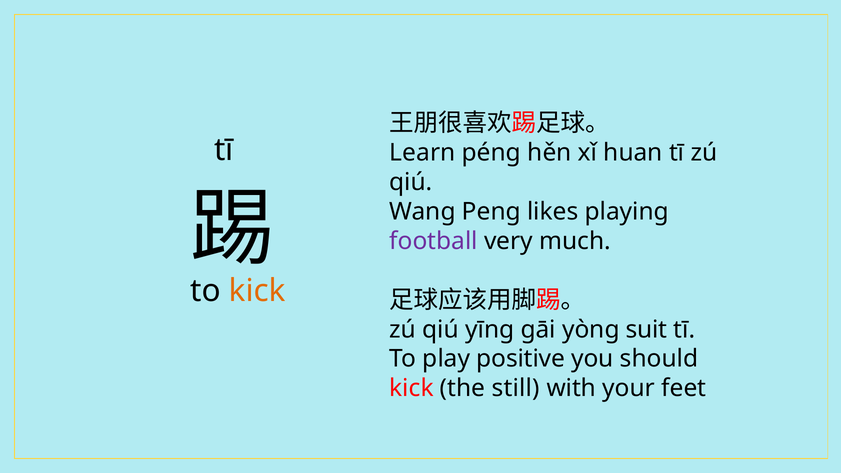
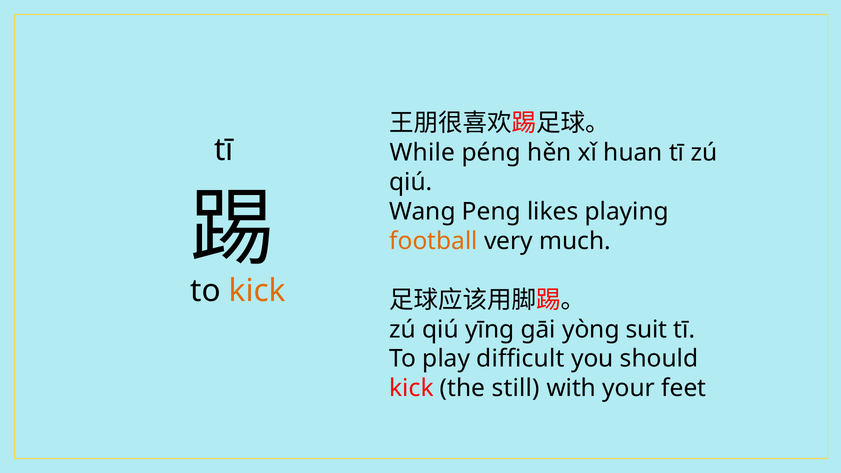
Learn: Learn -> While
football colour: purple -> orange
positive: positive -> difficult
